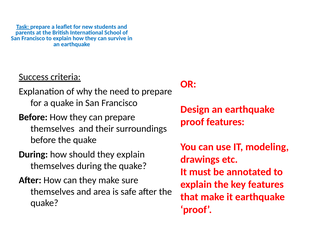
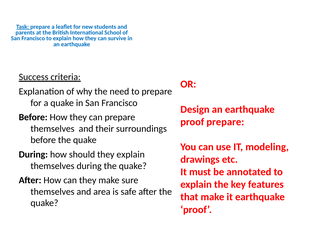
proof features: features -> prepare
